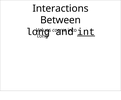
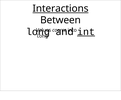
Interactions underline: none -> present
